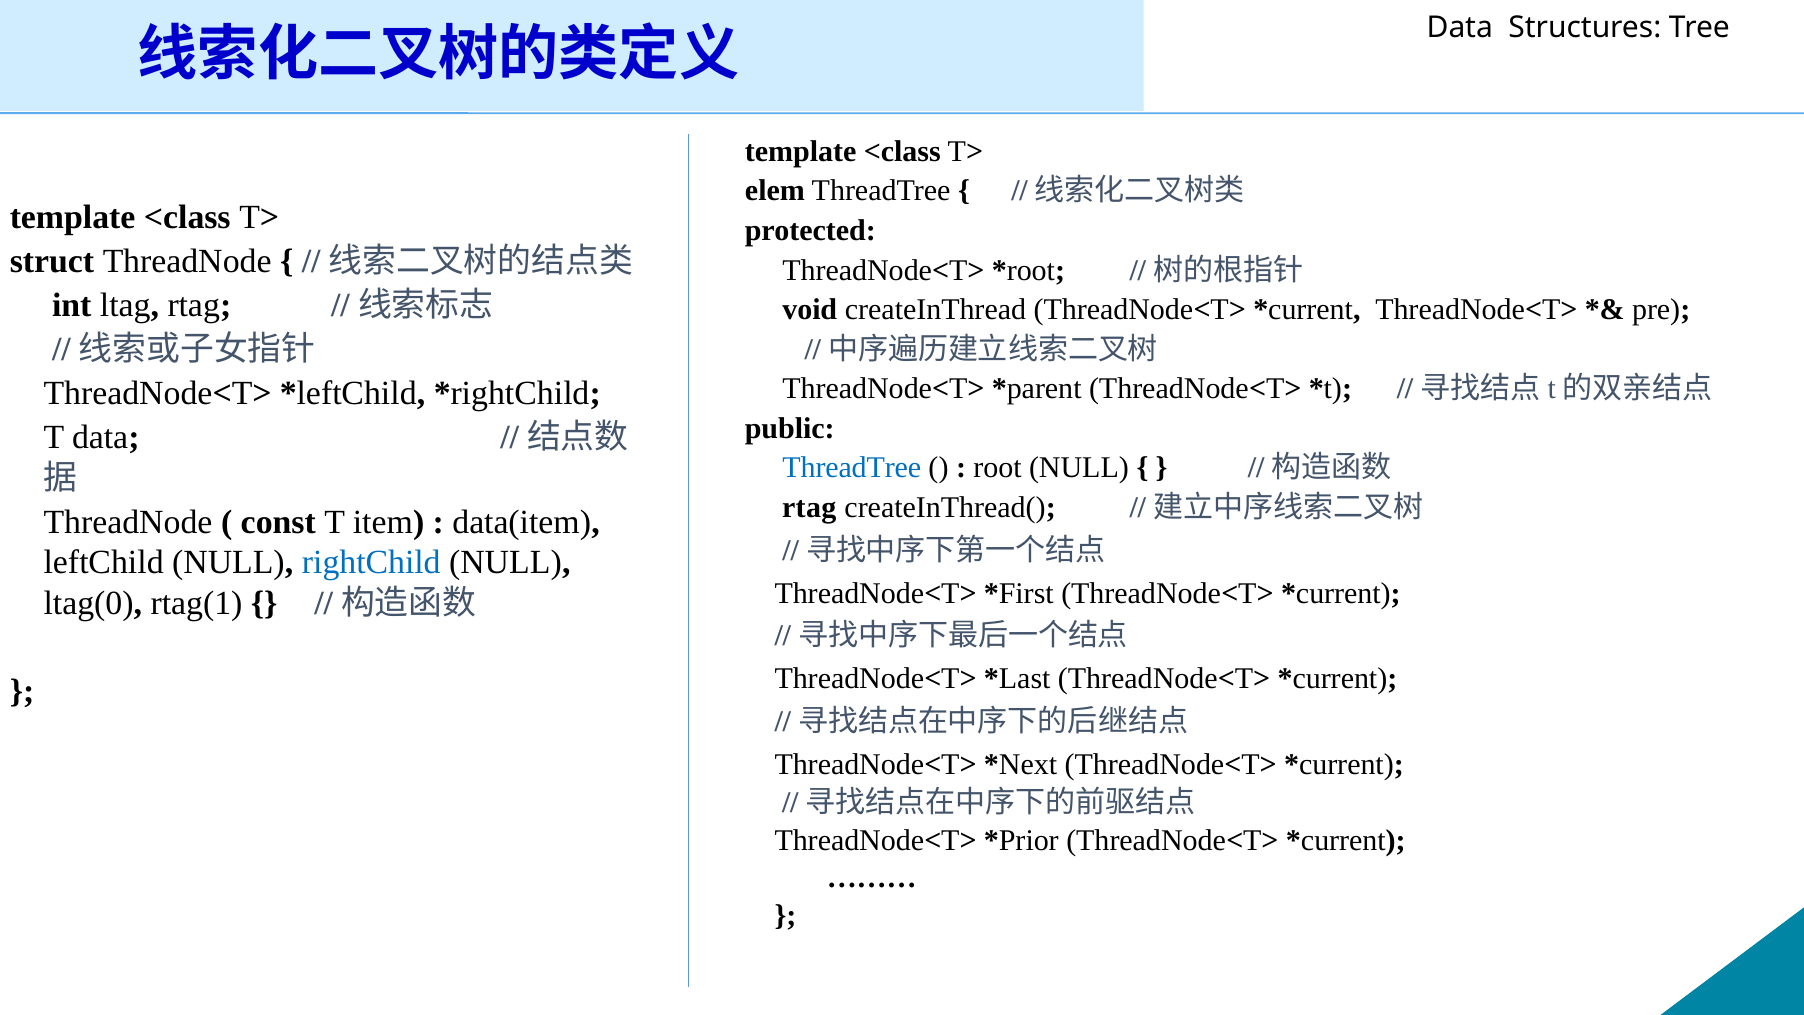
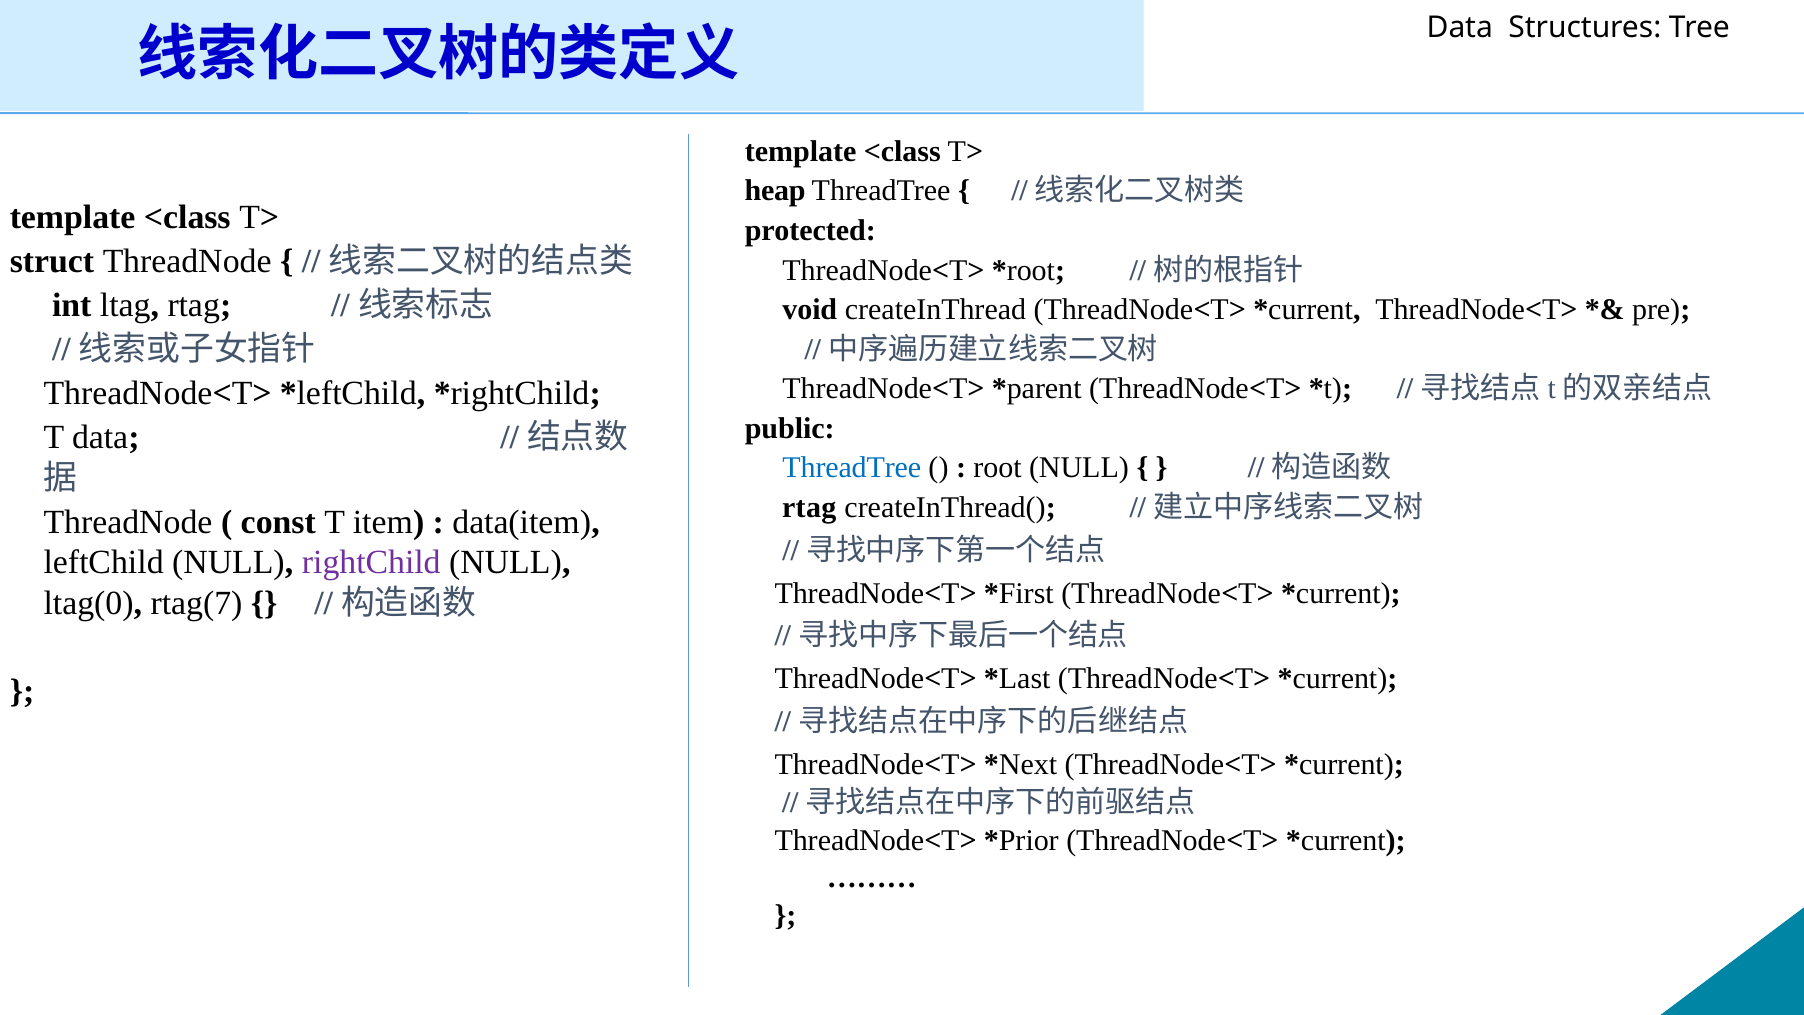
elem: elem -> heap
rightChild colour: blue -> purple
rtag(1: rtag(1 -> rtag(7
